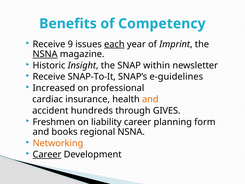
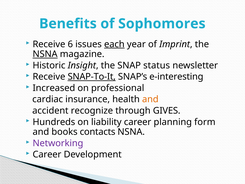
Competency: Competency -> Sophomores
9: 9 -> 6
within: within -> status
SNAP-To-It underline: none -> present
e-guidelines: e-guidelines -> e-interesting
hundreds: hundreds -> recognize
Freshmen: Freshmen -> Hundreds
regional: regional -> contacts
Networking colour: orange -> purple
Career at (47, 154) underline: present -> none
